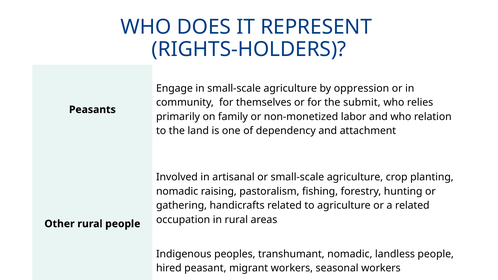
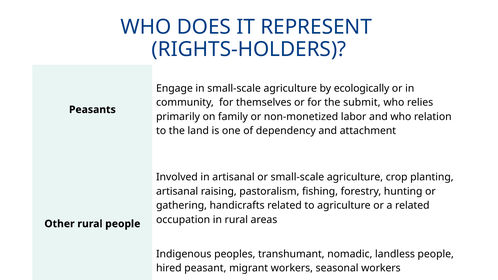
oppression: oppression -> ecologically
nomadic at (177, 191): nomadic -> artisanal
